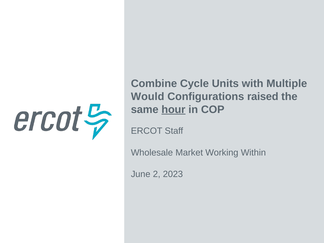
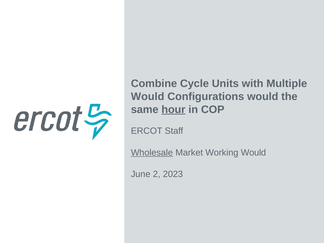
Configurations raised: raised -> would
Wholesale underline: none -> present
Working Within: Within -> Would
